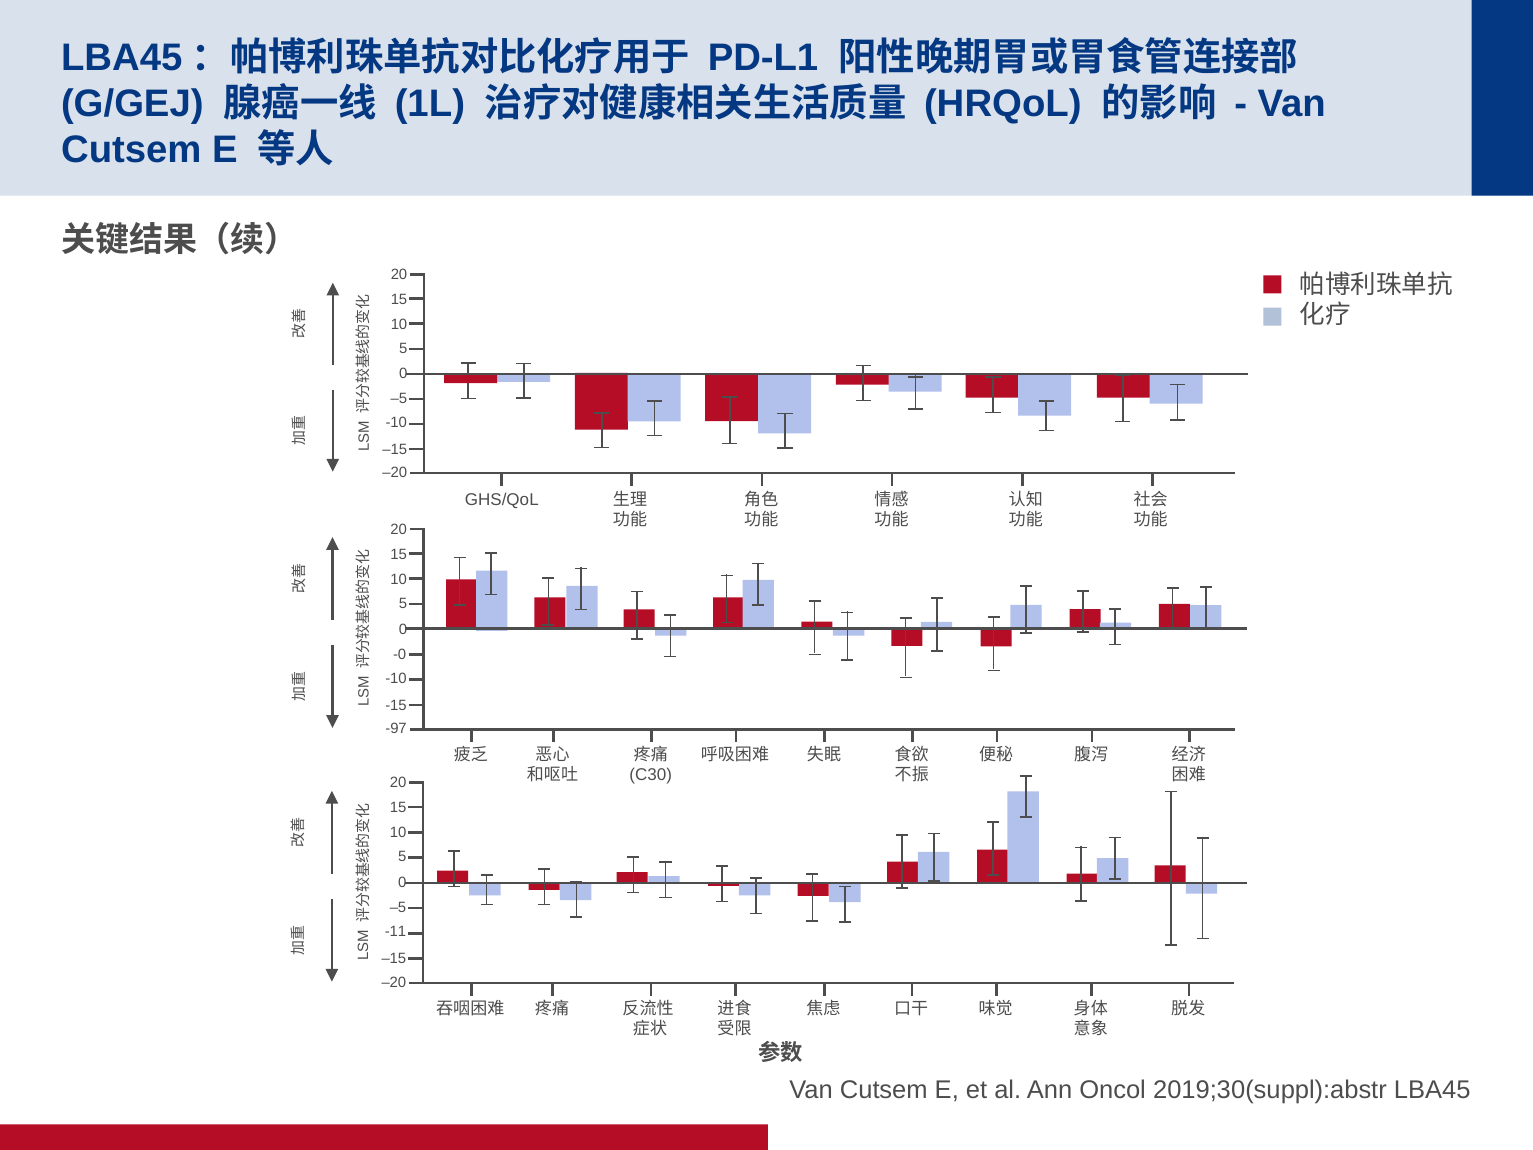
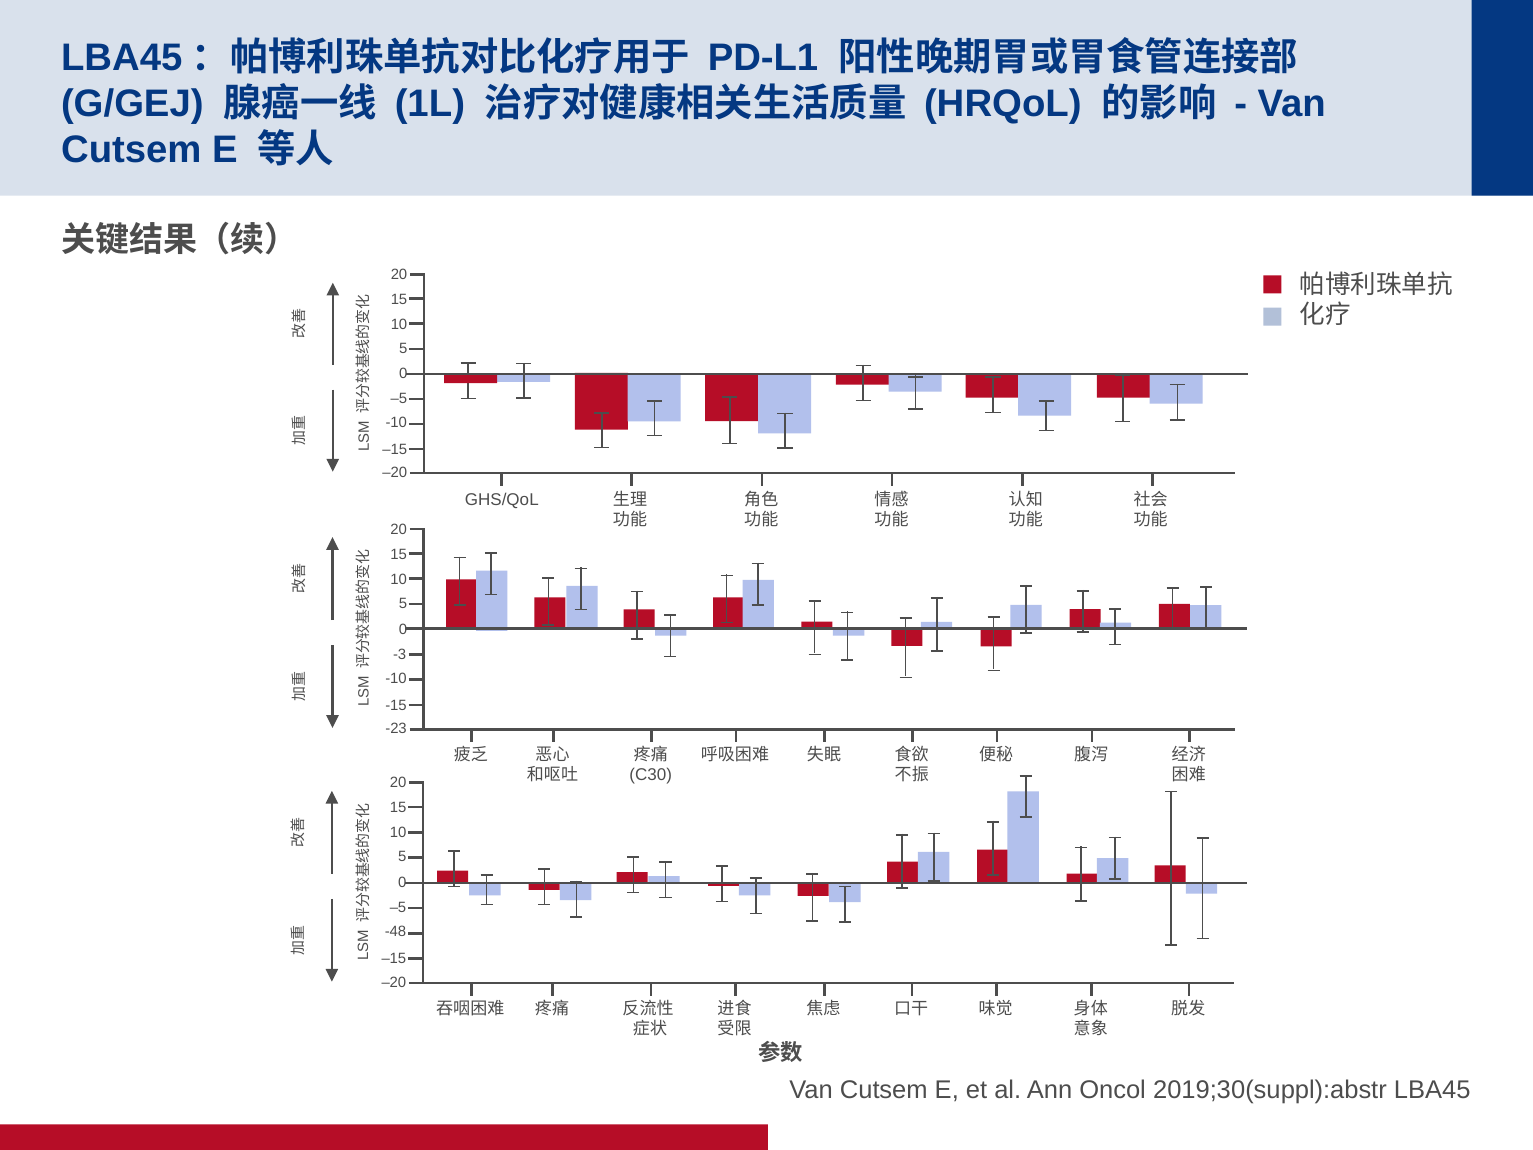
-0: -0 -> -3
-97: -97 -> -23
-11: -11 -> -48
